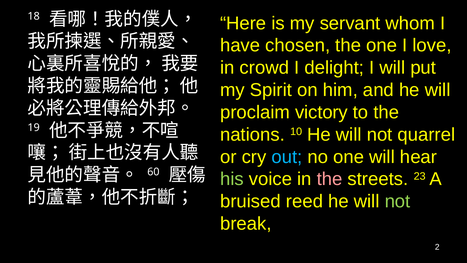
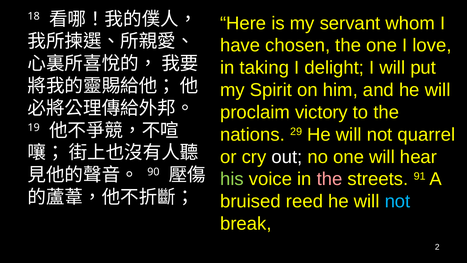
crowd: crowd -> taking
10: 10 -> 29
out colour: light blue -> white
60: 60 -> 90
23: 23 -> 91
not at (398, 201) colour: light green -> light blue
